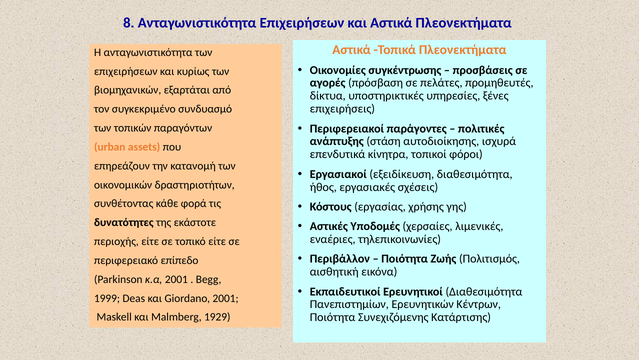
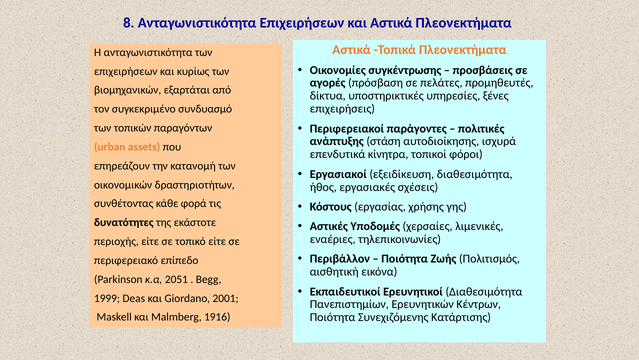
κ.α 2001: 2001 -> 2051
1929: 1929 -> 1916
